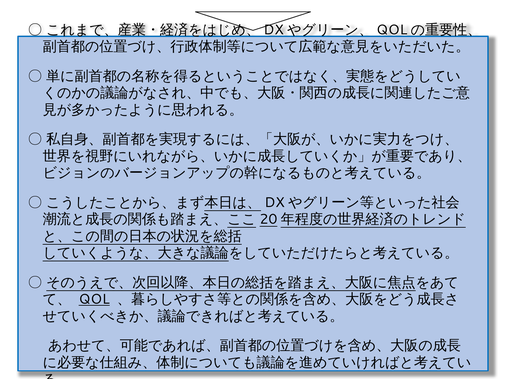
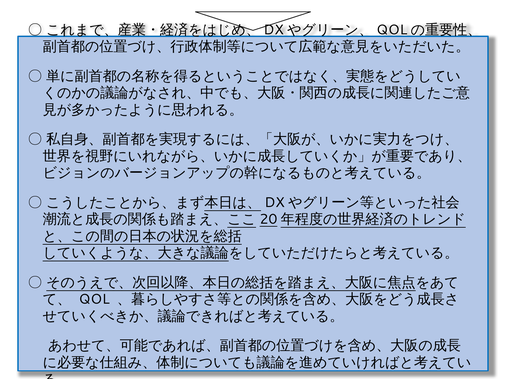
QOL underline: present -> none
